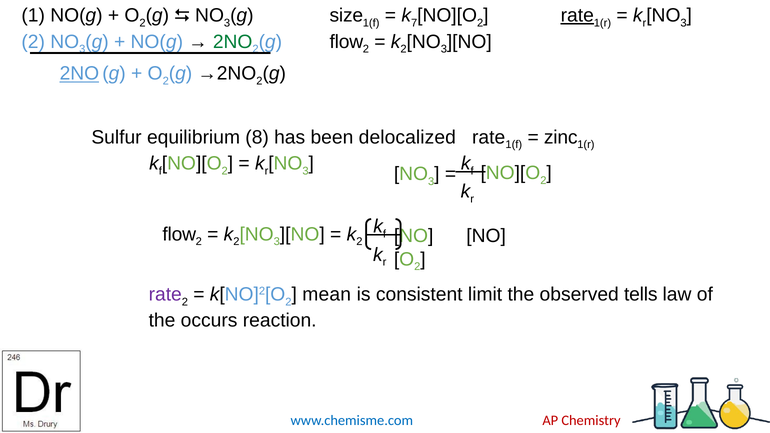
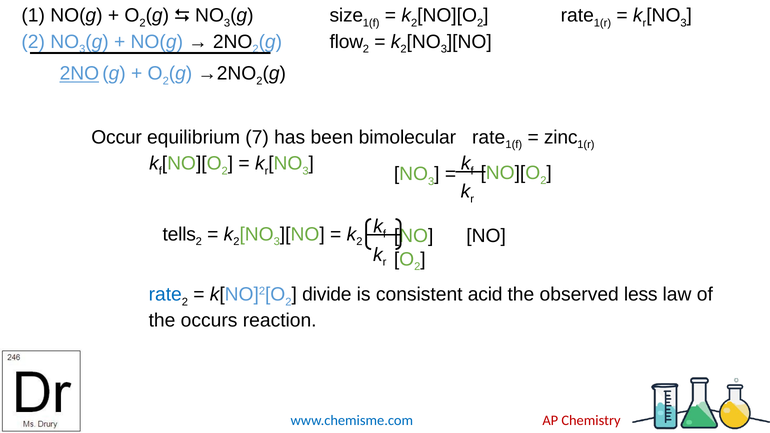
7 at (414, 23): 7 -> 2
rate at (577, 15) underline: present -> none
2NO at (233, 42) colour: green -> black
Sulfur: Sulfur -> Occur
8: 8 -> 7
delocalized: delocalized -> bimolecular
flow at (179, 234): flow -> tells
rate at (165, 294) colour: purple -> blue
mean: mean -> divide
limit: limit -> acid
tells: tells -> less
